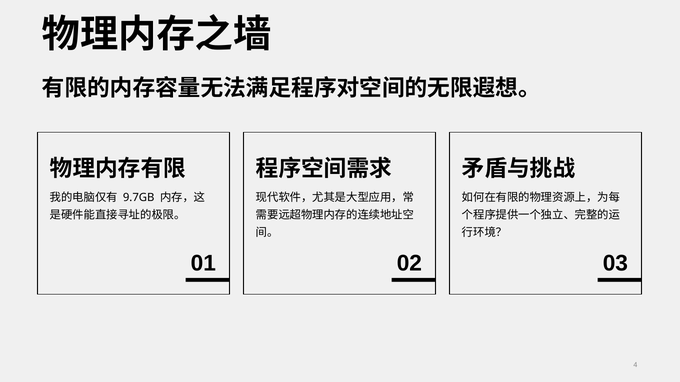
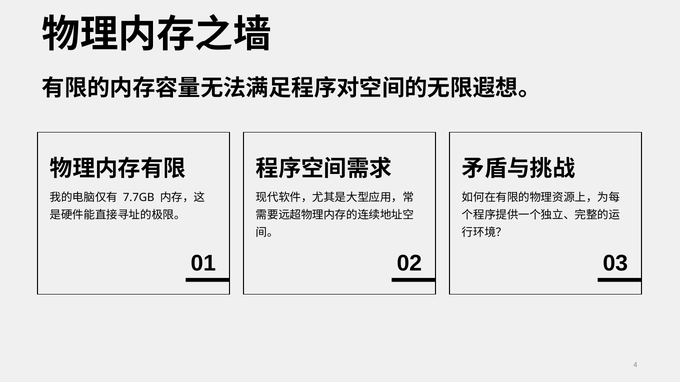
9.7GB: 9.7GB -> 7.7GB
